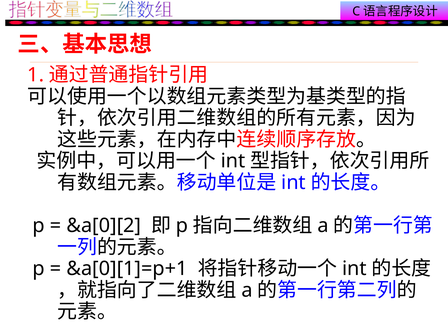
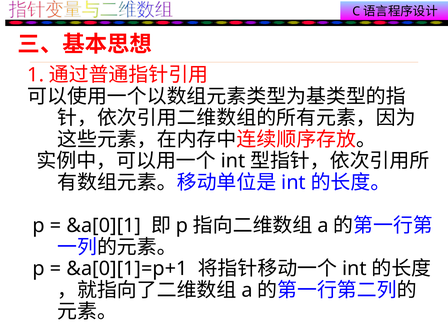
&a[0][2: &a[0][2 -> &a[0][1
